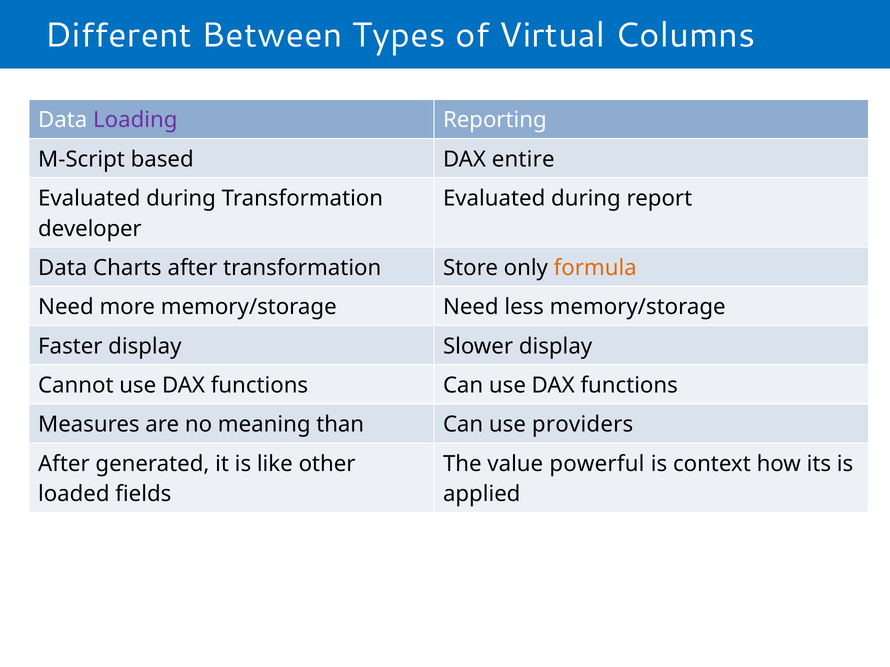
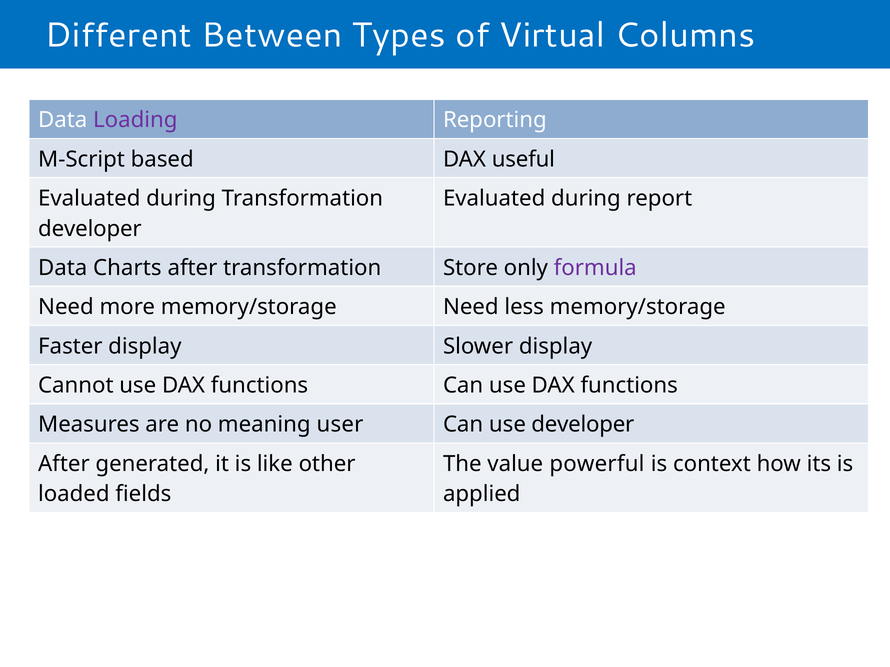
entire: entire -> useful
formula colour: orange -> purple
than: than -> user
use providers: providers -> developer
